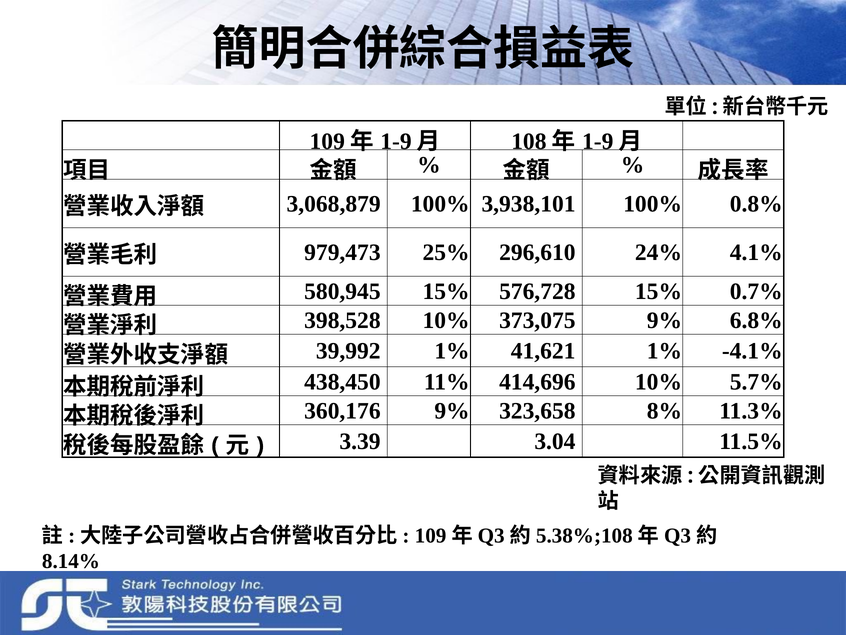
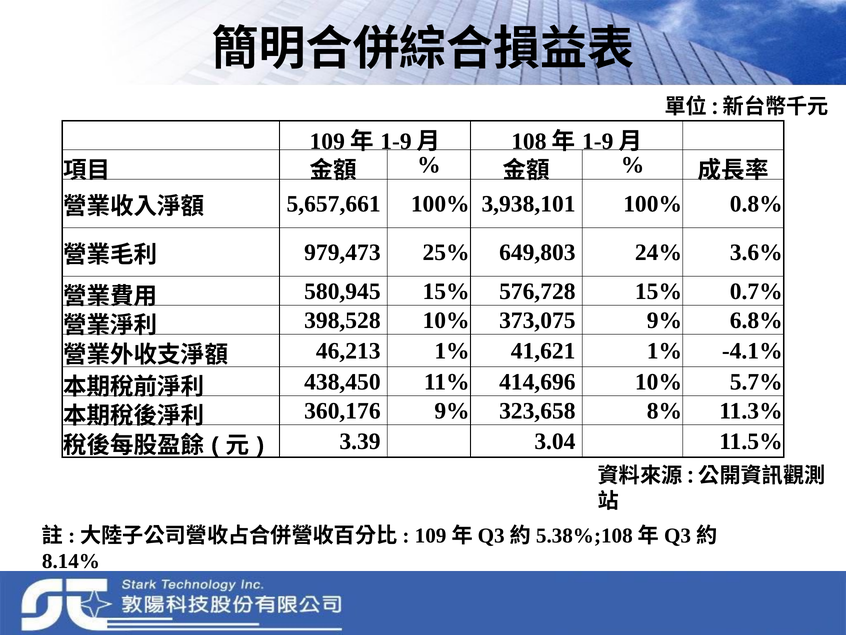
3,068,879: 3,068,879 -> 5,657,661
296,610: 296,610 -> 649,803
4.1%: 4.1% -> 3.6%
39,992: 39,992 -> 46,213
